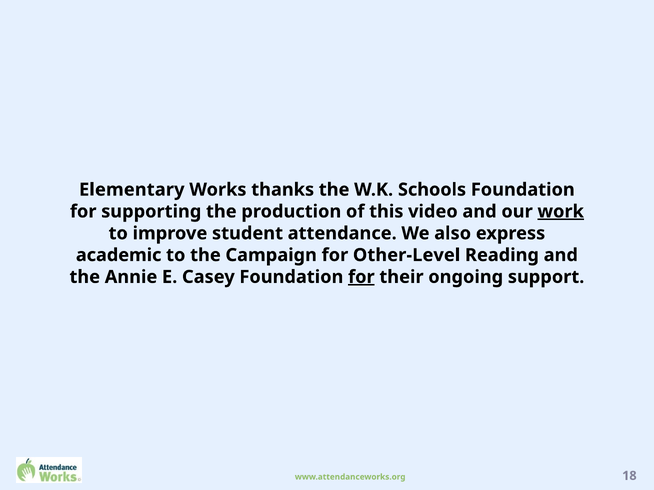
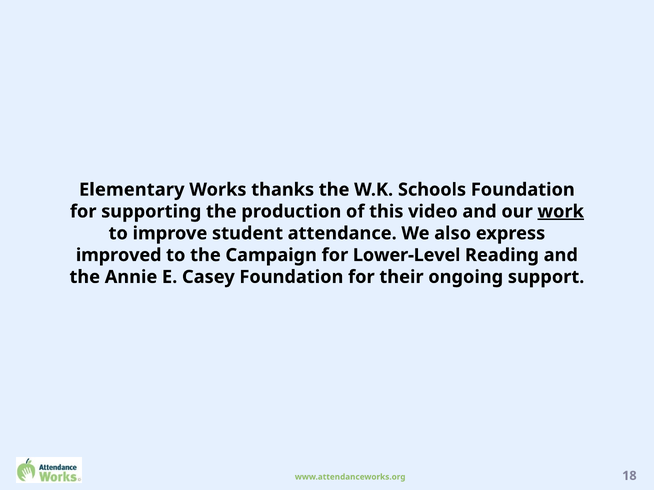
academic: academic -> improved
Other-Level: Other-Level -> Lower-Level
for at (361, 277) underline: present -> none
